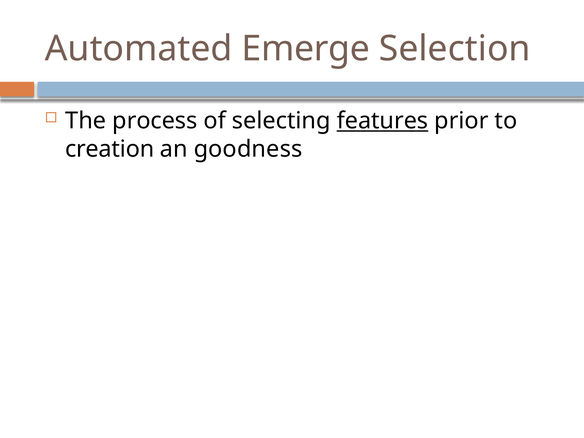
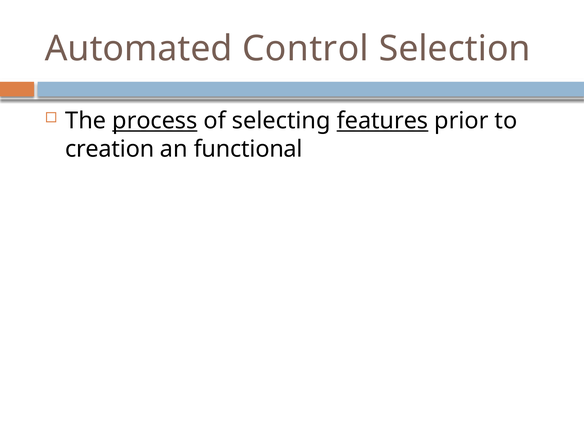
Emerge: Emerge -> Control
process underline: none -> present
goodness: goodness -> functional
